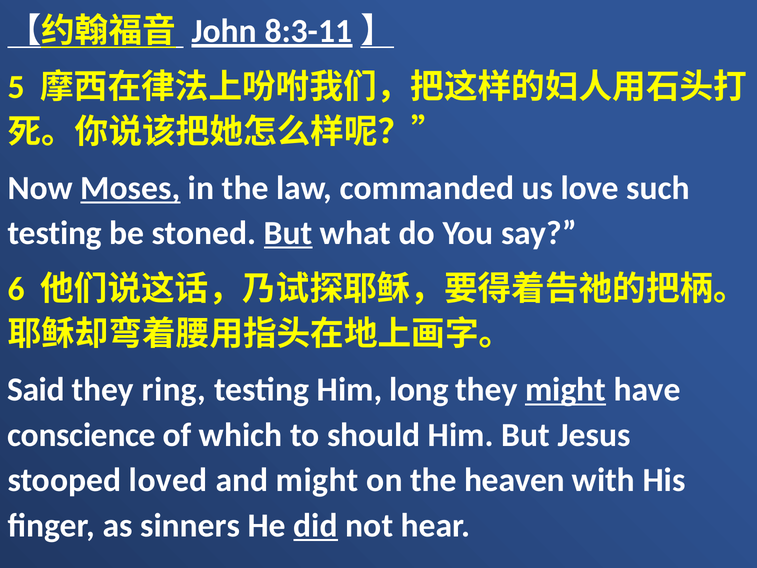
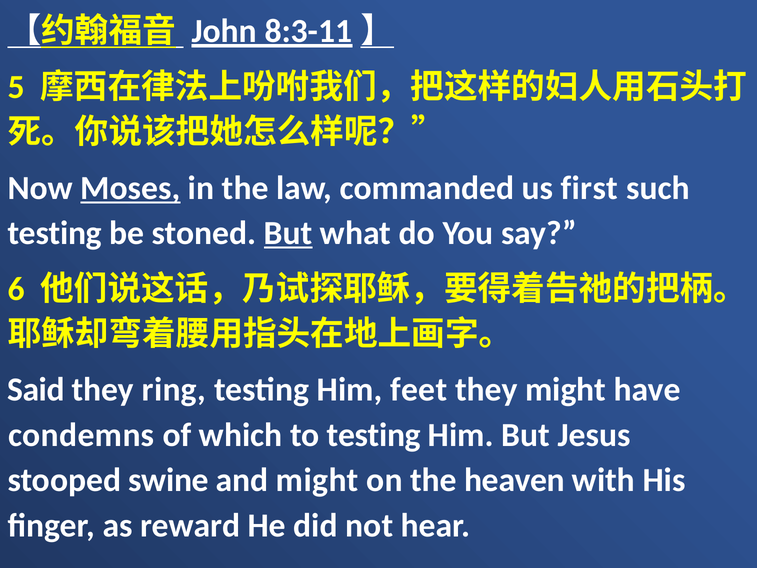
love: love -> first
long: long -> feet
might at (566, 390) underline: present -> none
conscience: conscience -> condemns
to should: should -> testing
loved: loved -> swine
sinners: sinners -> reward
did underline: present -> none
